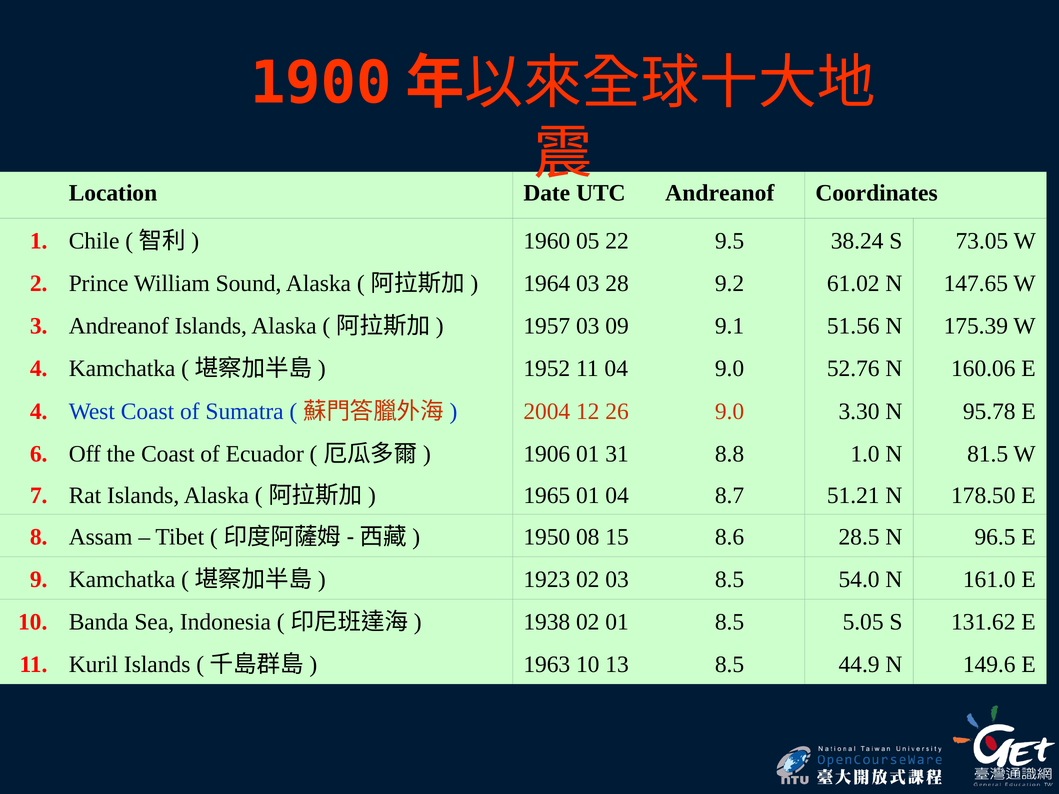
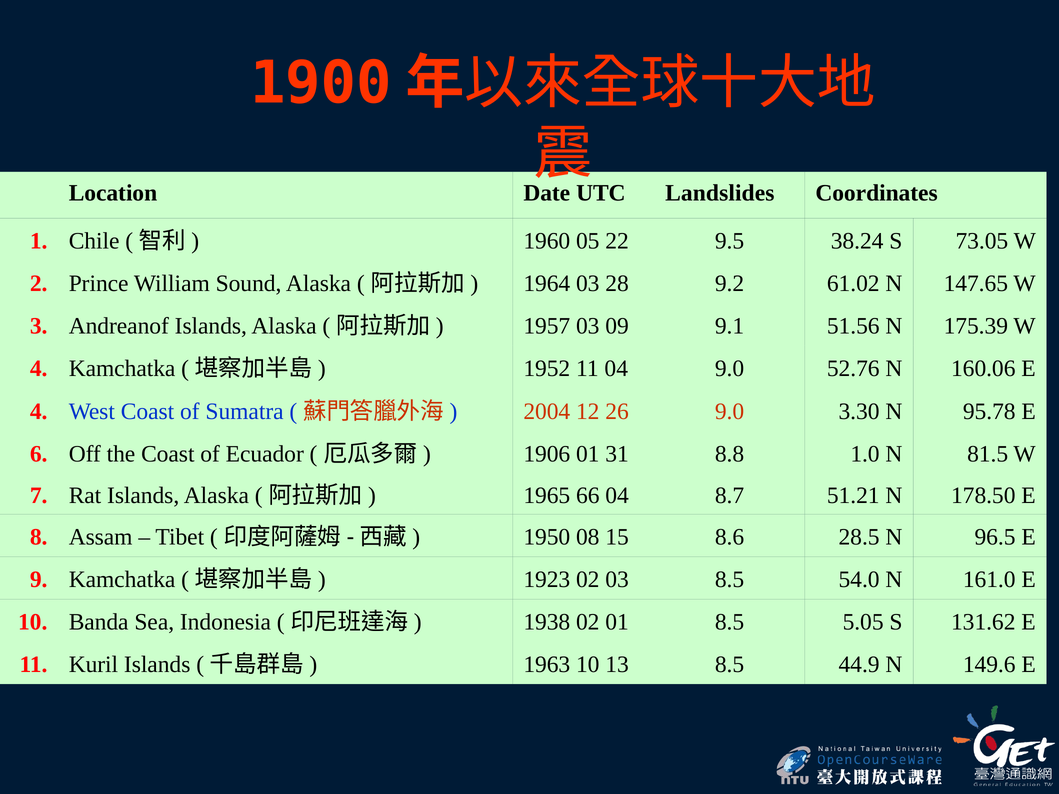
Andreanof at (720, 193): Andreanof -> Landslides
1965 01: 01 -> 66
